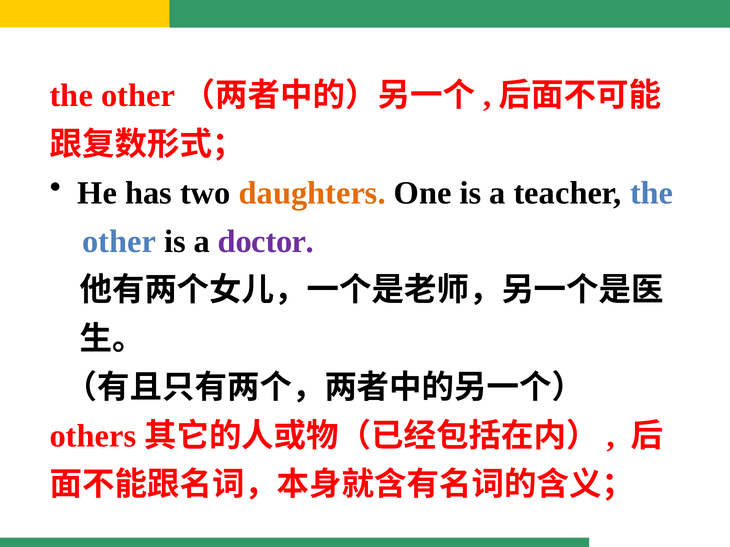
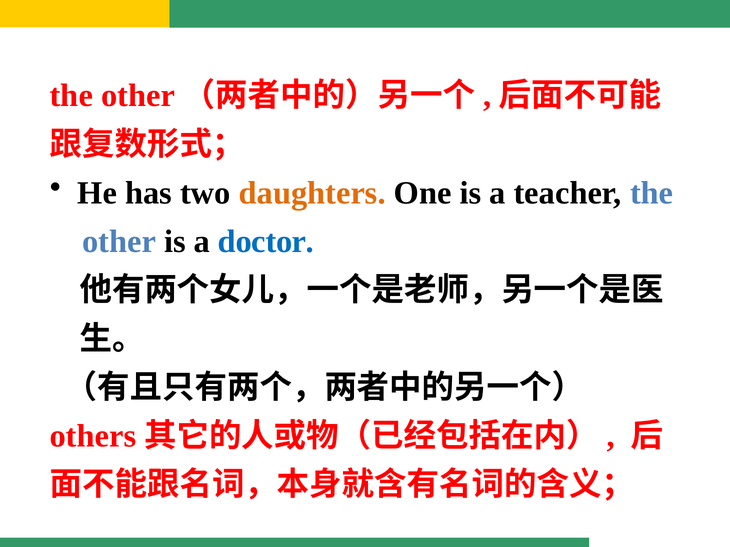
doctor colour: purple -> blue
